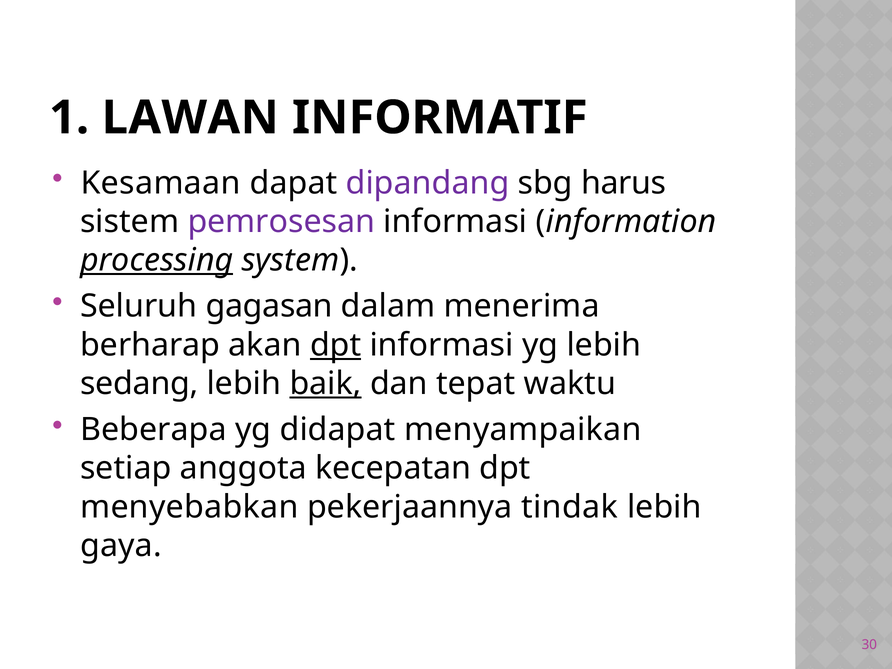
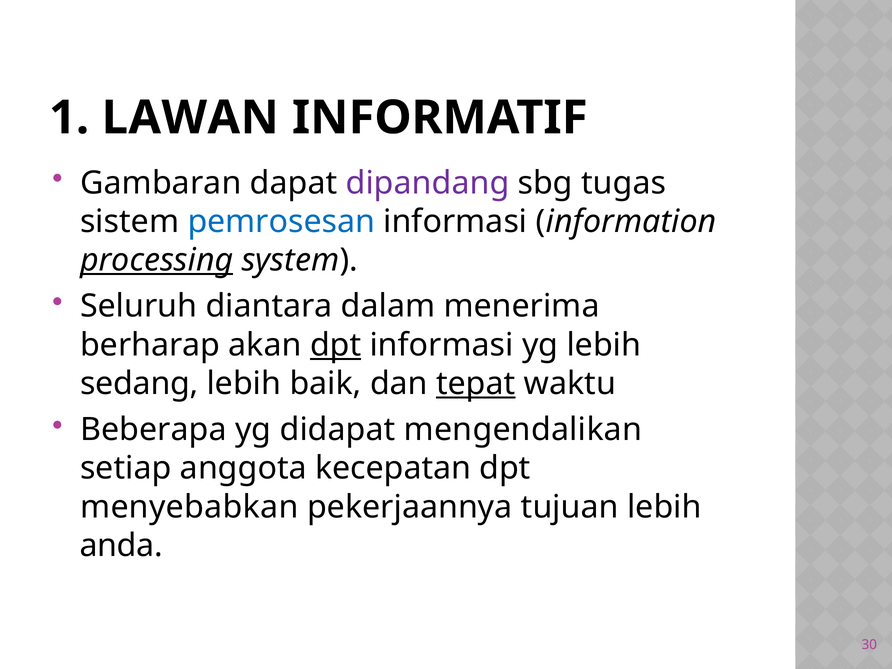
Kesamaan: Kesamaan -> Gambaran
harus: harus -> tugas
pemrosesan colour: purple -> blue
gagasan: gagasan -> diantara
baik underline: present -> none
tepat underline: none -> present
menyampaikan: menyampaikan -> mengendalikan
tindak: tindak -> tujuan
gaya: gaya -> anda
